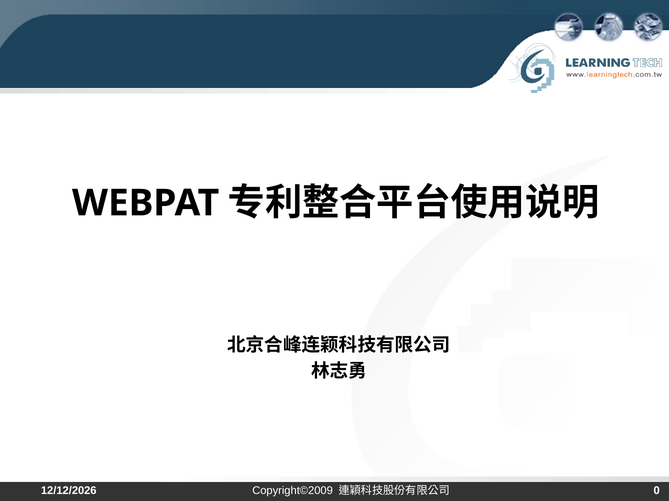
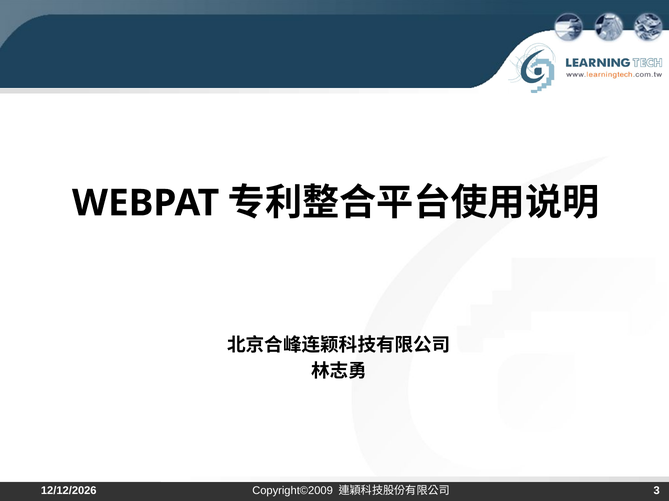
0: 0 -> 3
